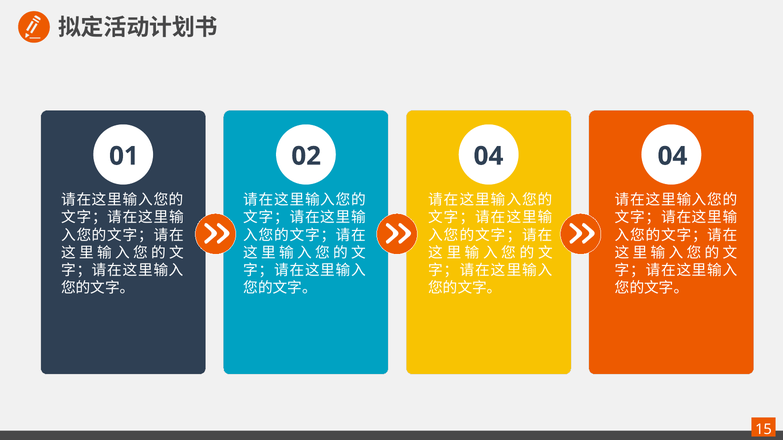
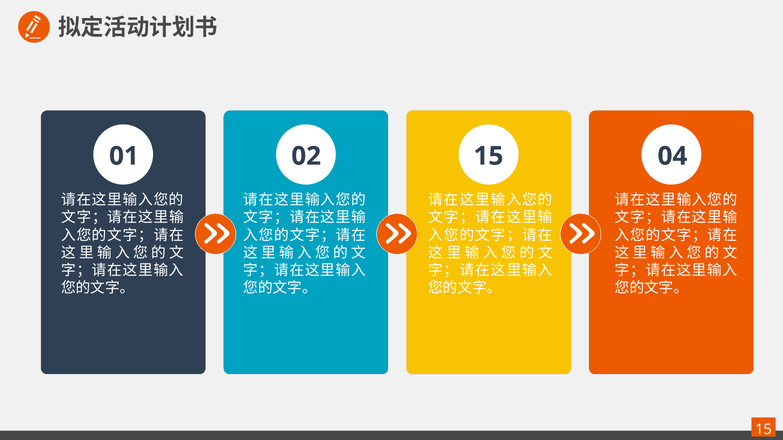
02 04: 04 -> 15
